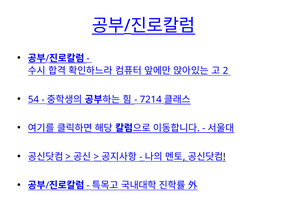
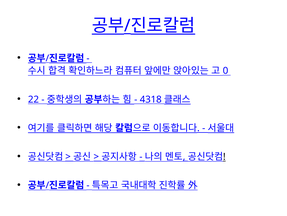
2: 2 -> 0
54: 54 -> 22
7214: 7214 -> 4318
